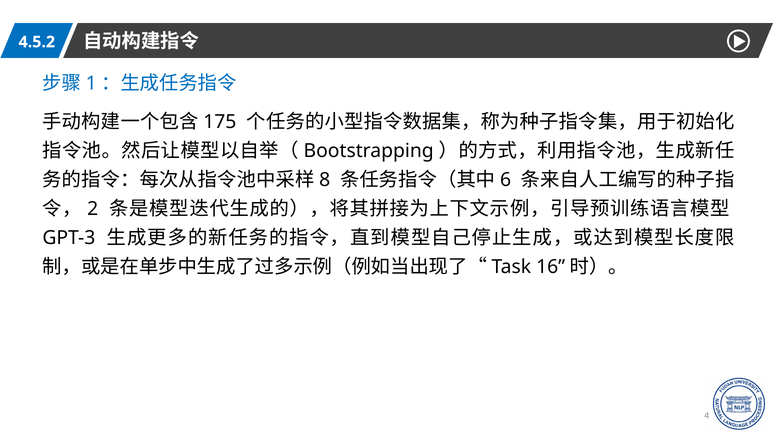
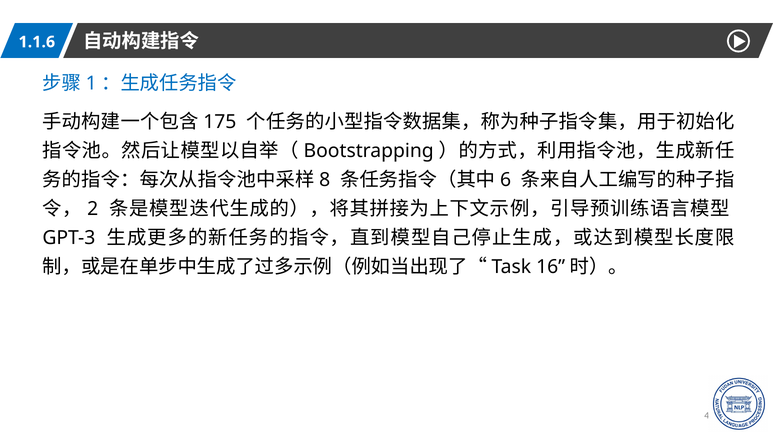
4.5.2: 4.5.2 -> 1.1.6
